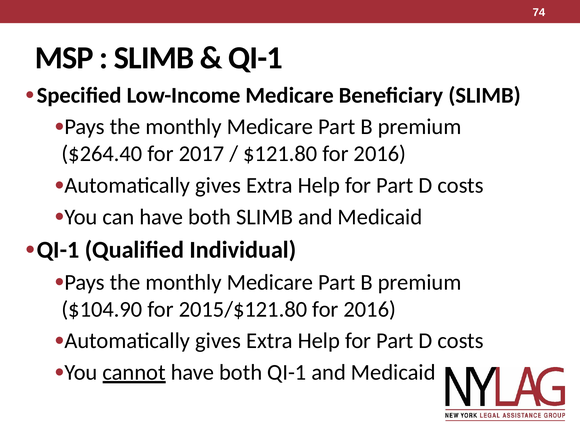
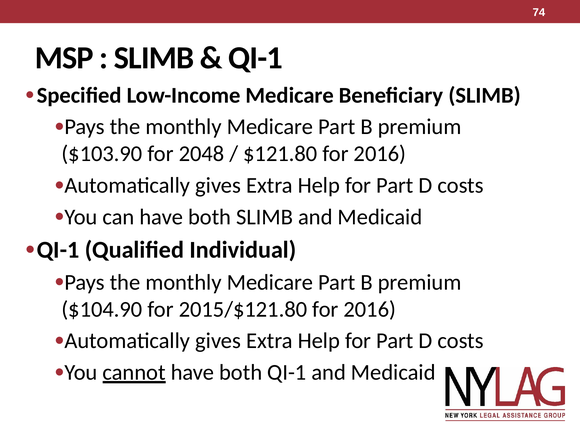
$264.40: $264.40 -> $103.90
2017: 2017 -> 2048
